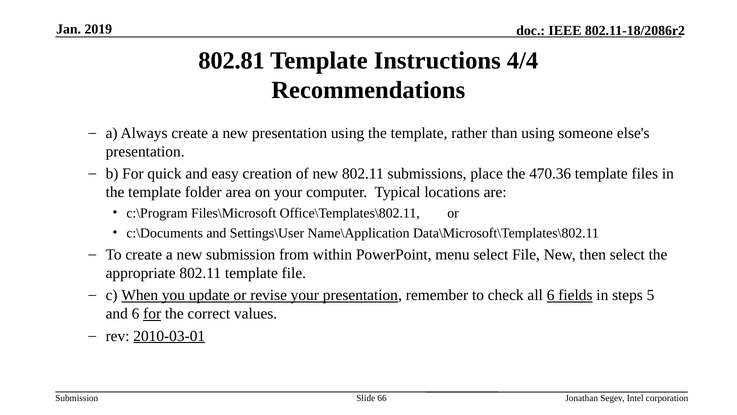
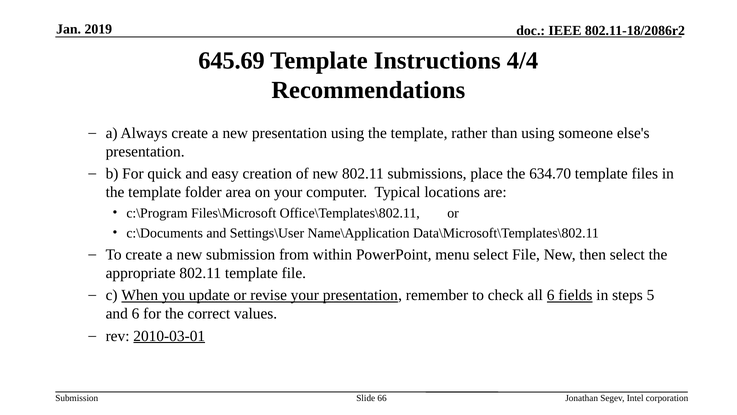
802.81: 802.81 -> 645.69
470.36: 470.36 -> 634.70
for at (152, 313) underline: present -> none
